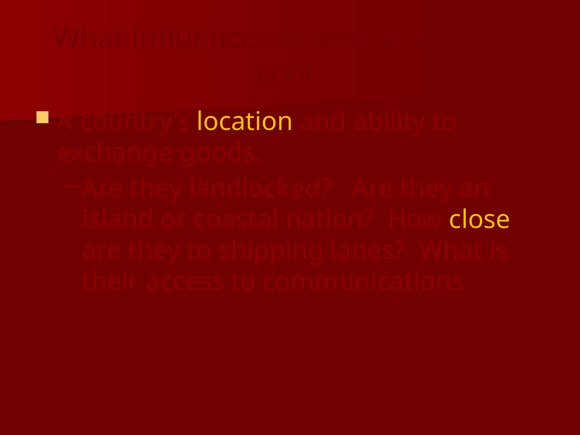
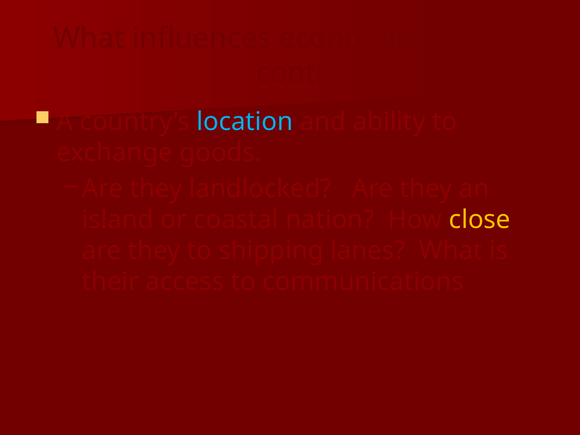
location colour: yellow -> light blue
